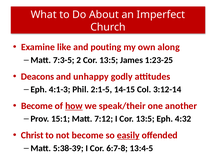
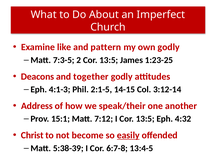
pouting: pouting -> pattern
own along: along -> godly
unhappy: unhappy -> together
Become at (37, 106): Become -> Address
how underline: present -> none
